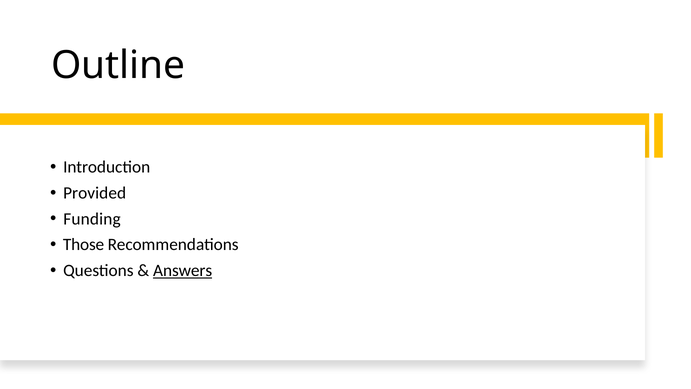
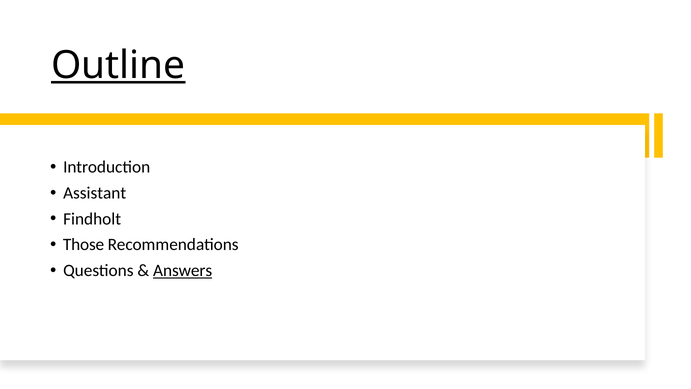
Outline underline: none -> present
Provided: Provided -> Assistant
Funding: Funding -> Findholt
